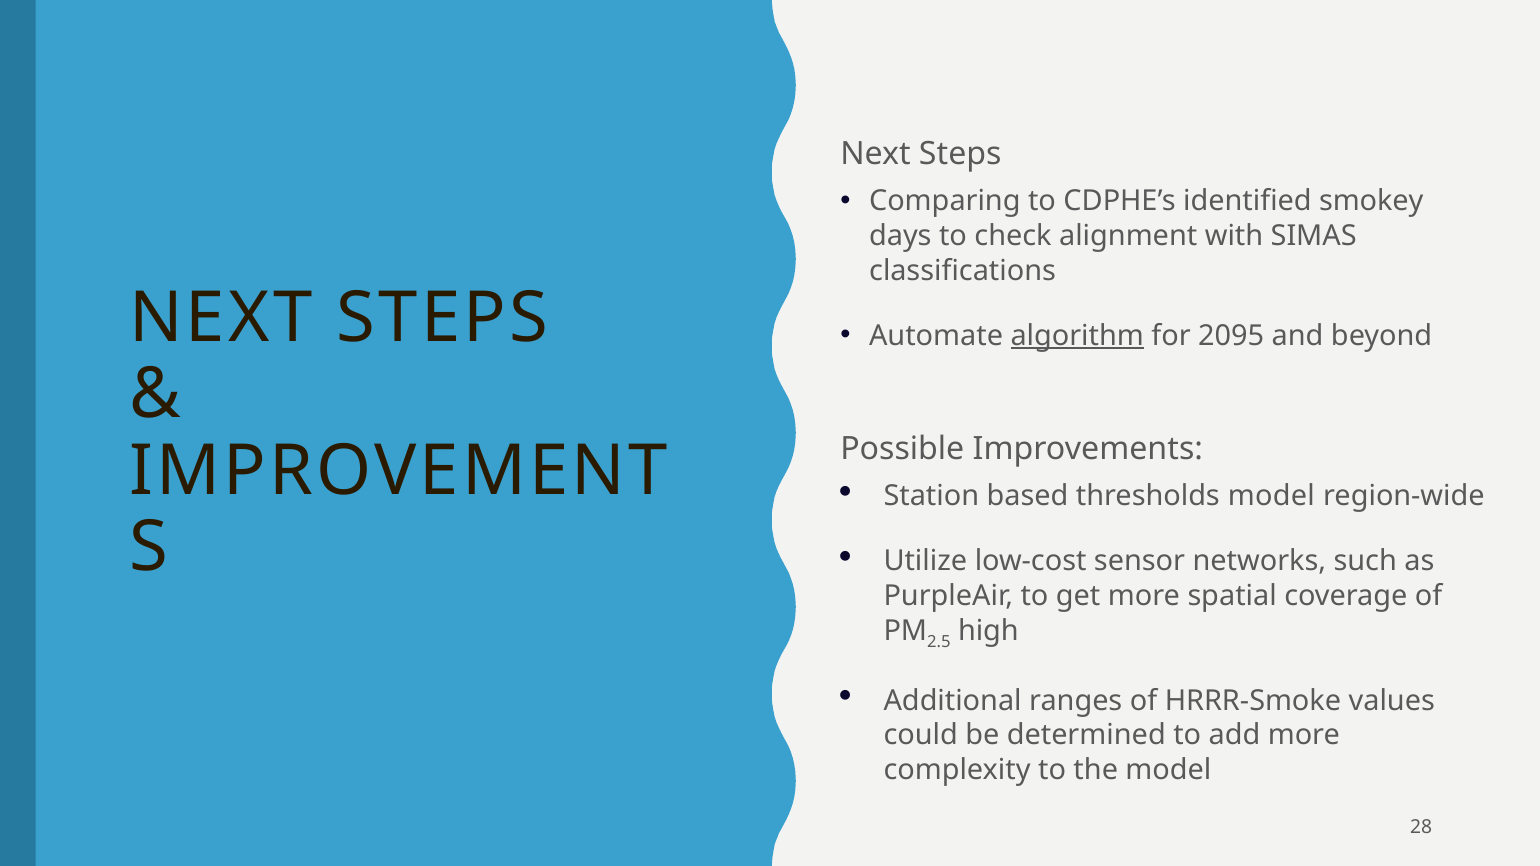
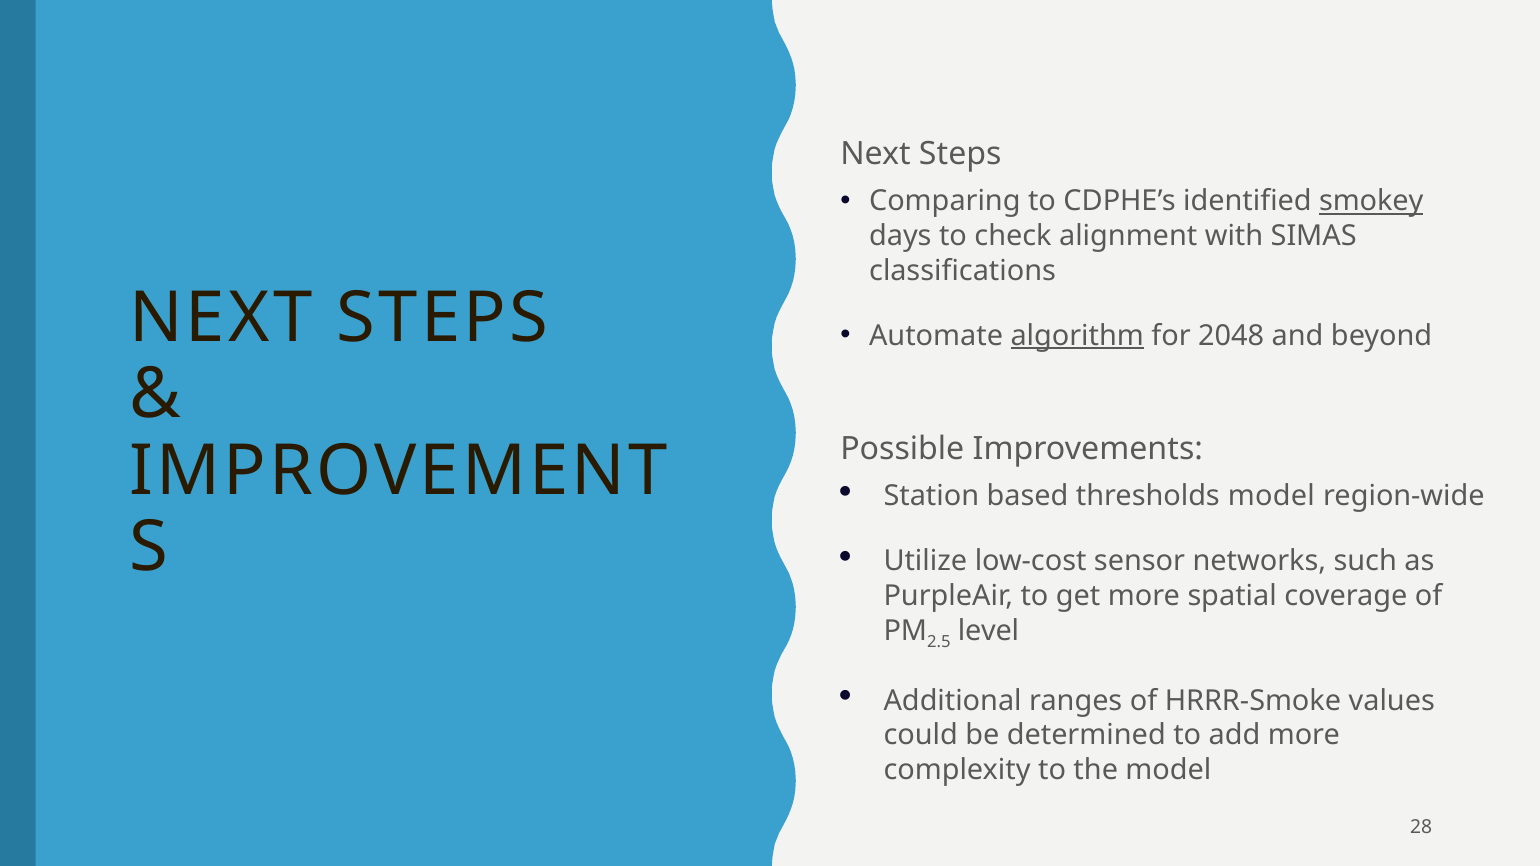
smokey underline: none -> present
2095: 2095 -> 2048
high: high -> level
